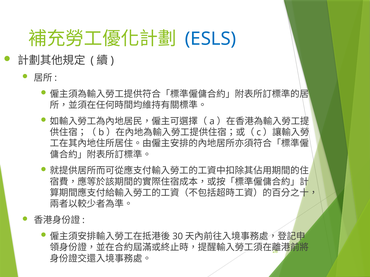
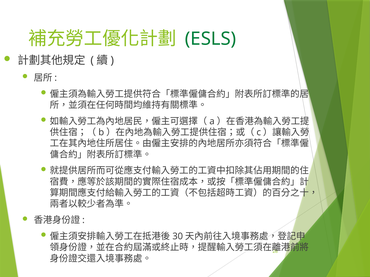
ESLS colour: blue -> green
